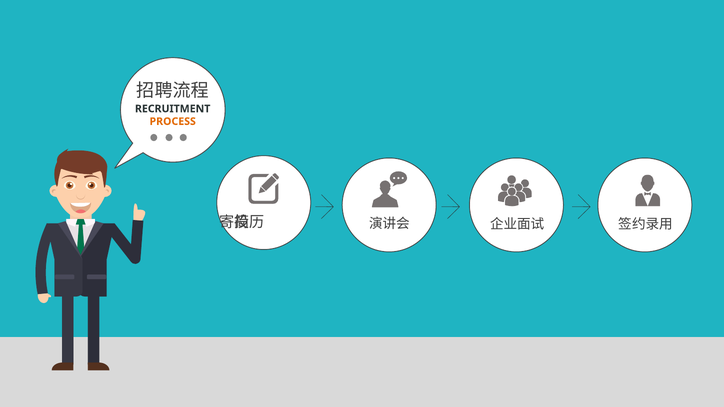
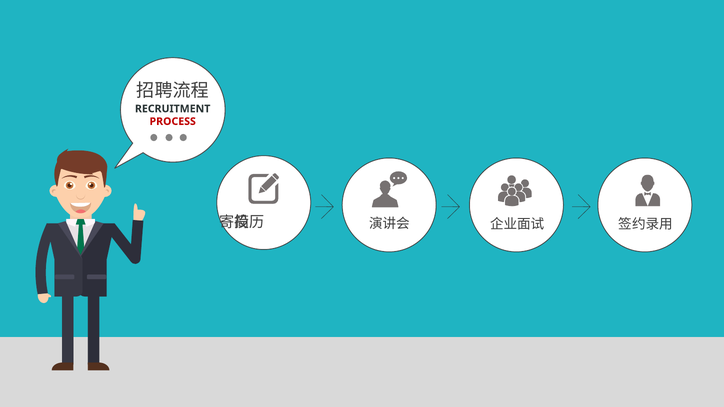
PROCESS colour: orange -> red
